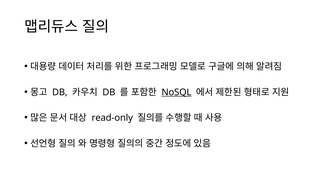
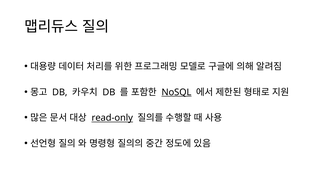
read-only underline: none -> present
